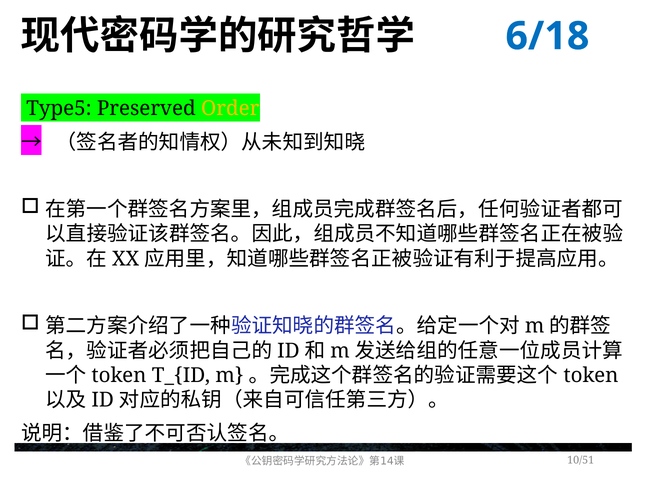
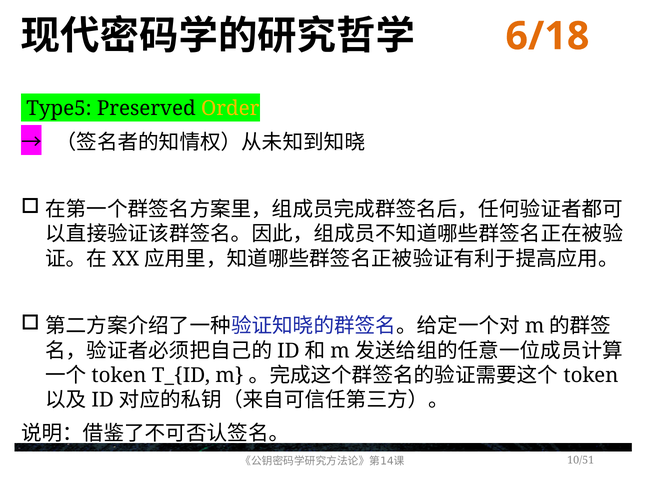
6/18 colour: blue -> orange
